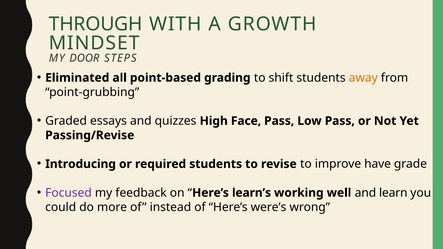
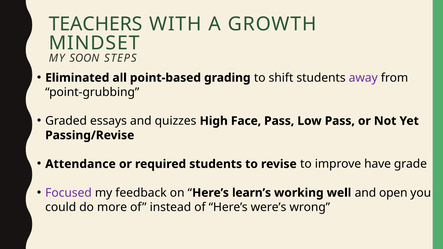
THROUGH: THROUGH -> TEACHERS
DOOR: DOOR -> SOON
away colour: orange -> purple
Introducing: Introducing -> Attendance
learn: learn -> open
